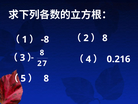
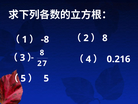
8 at (46, 78): 8 -> 5
